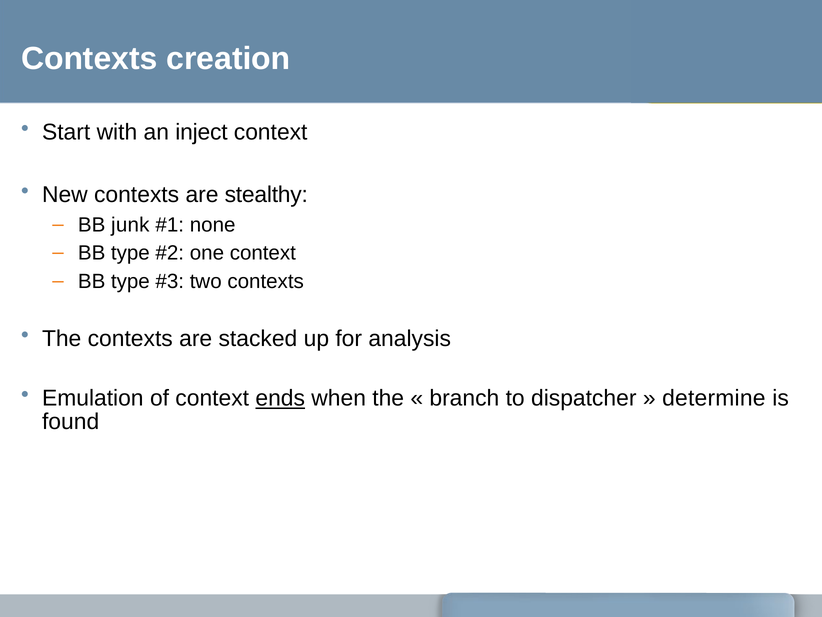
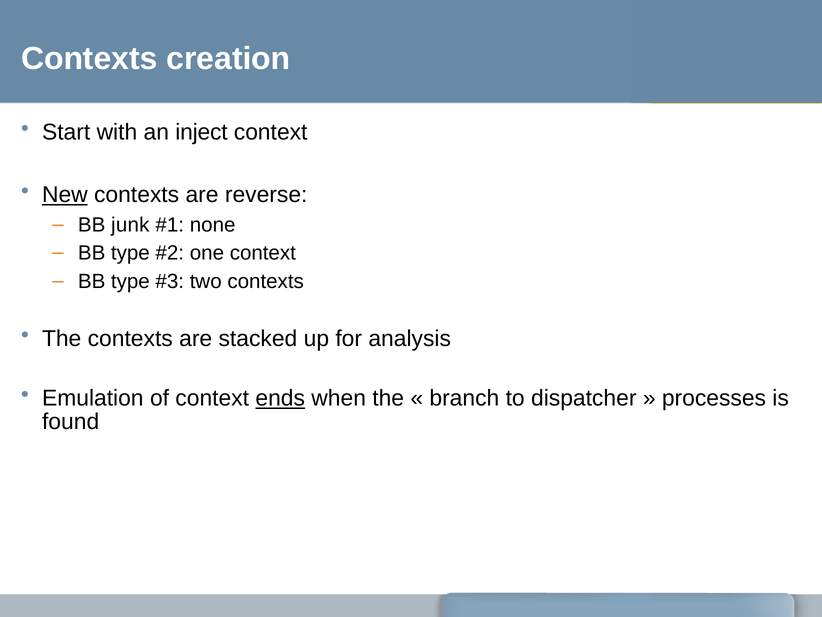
New underline: none -> present
stealthy: stealthy -> reverse
determine: determine -> processes
